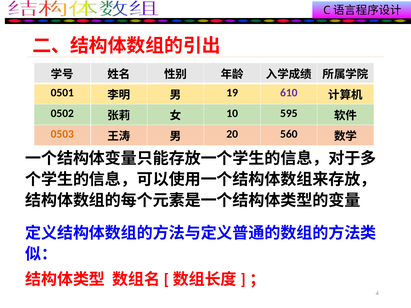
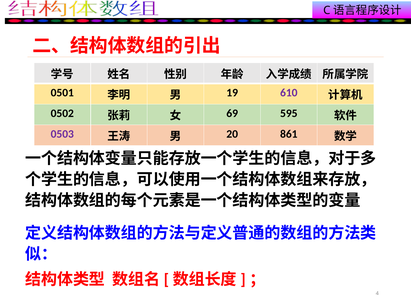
10: 10 -> 69
0503 colour: orange -> purple
560: 560 -> 861
